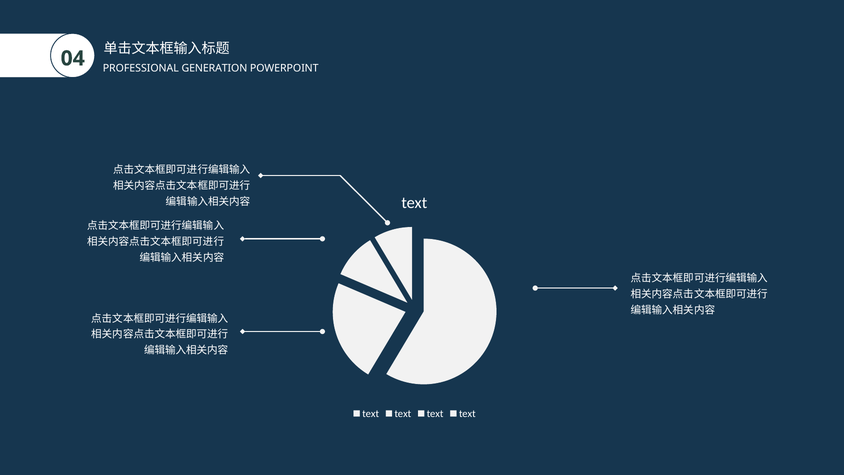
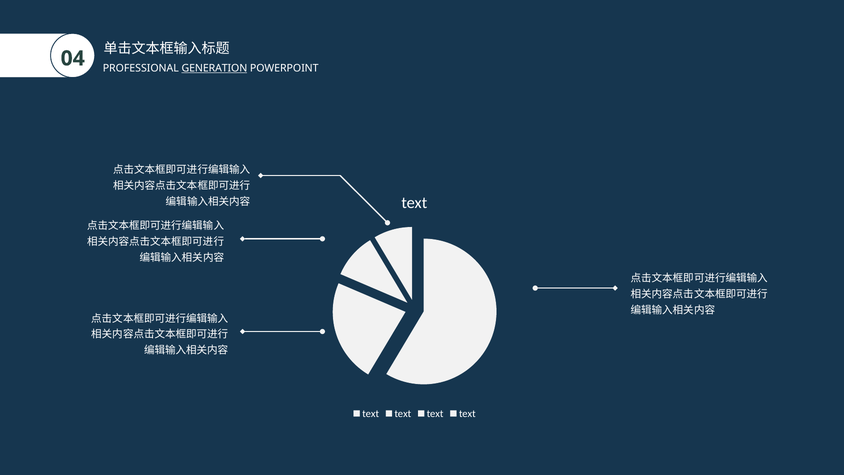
GENERATION underline: none -> present
